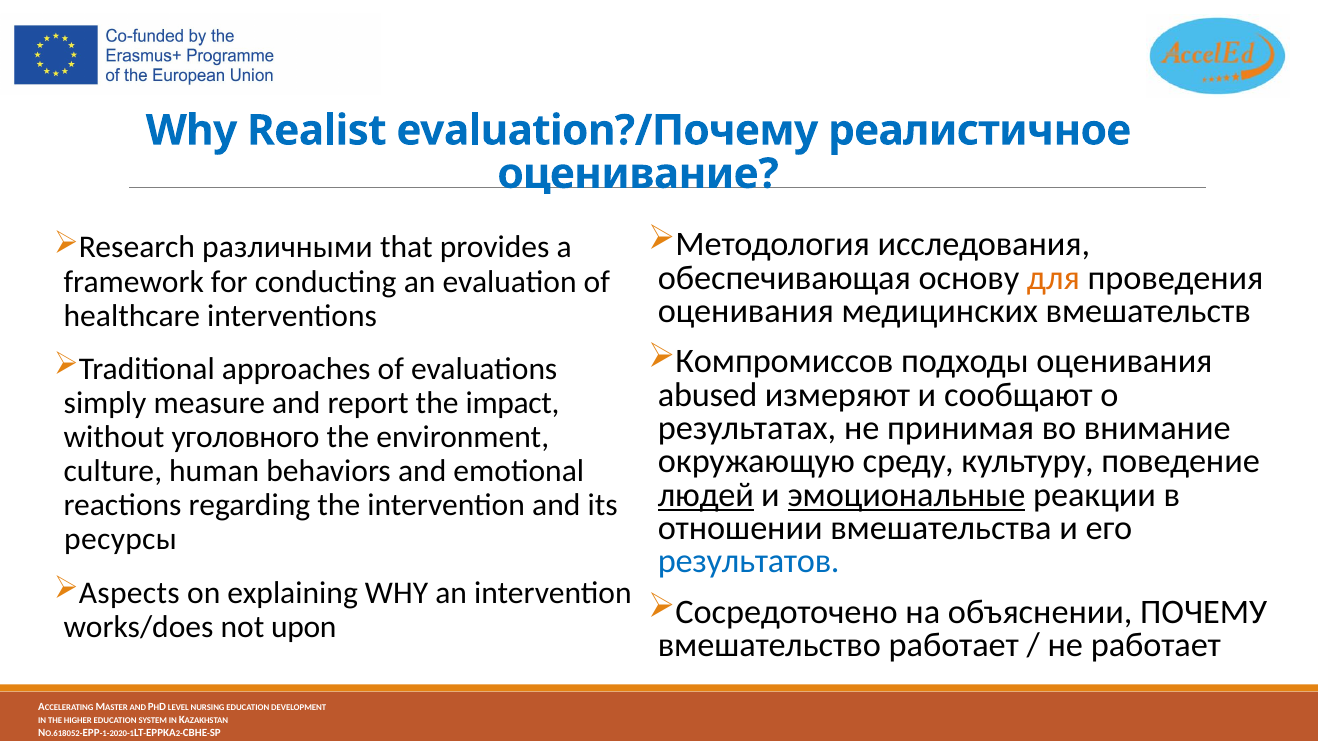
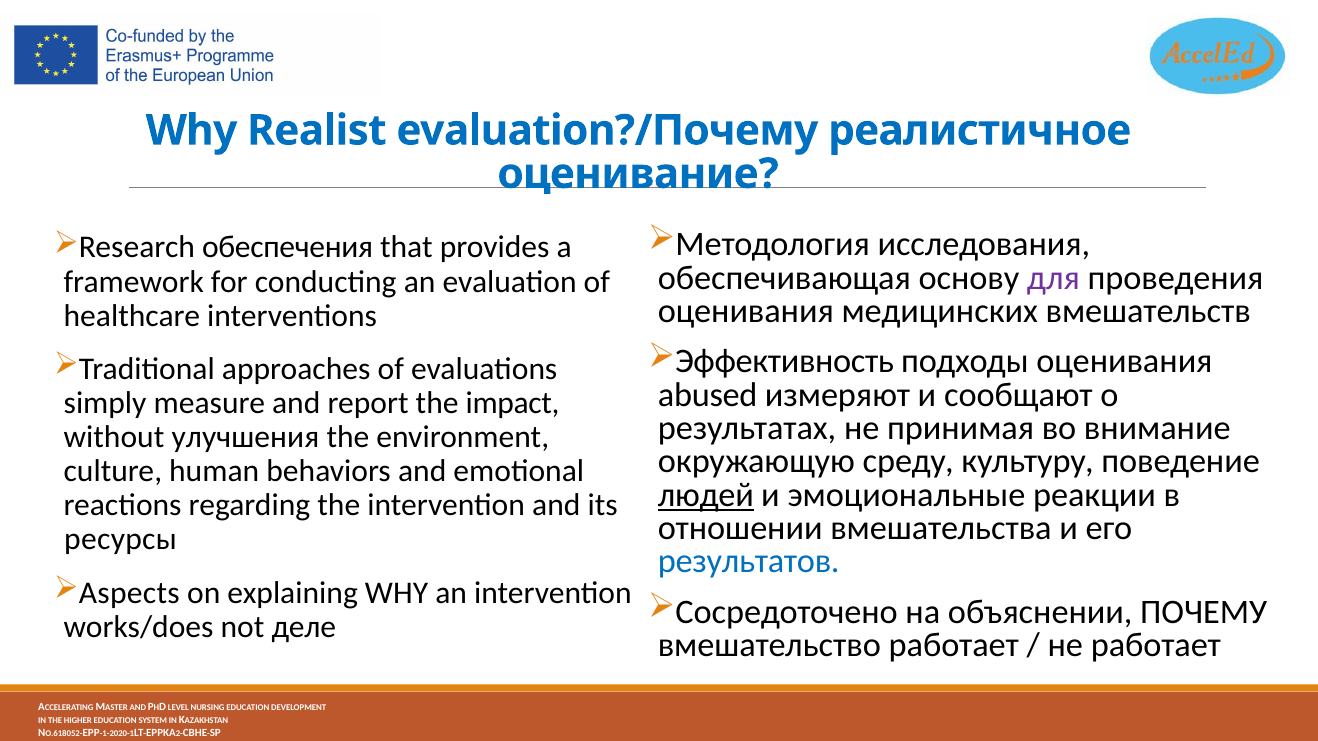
различными: различными -> обеспечения
для colour: orange -> purple
Компромиссов: Компромиссов -> Эффективность
уголовного: уголовного -> улучшения
эмоциональные underline: present -> none
upon: upon -> деле
